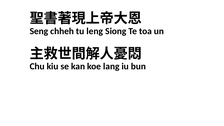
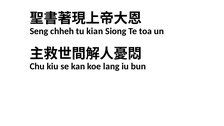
leng: leng -> kian
